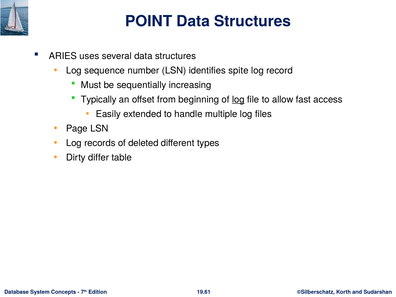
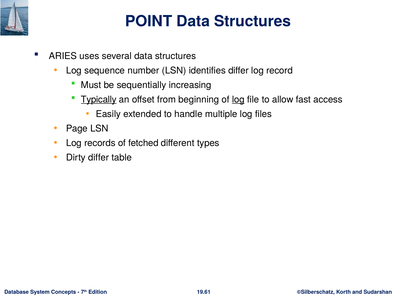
identifies spite: spite -> differ
Typically underline: none -> present
deleted: deleted -> fetched
